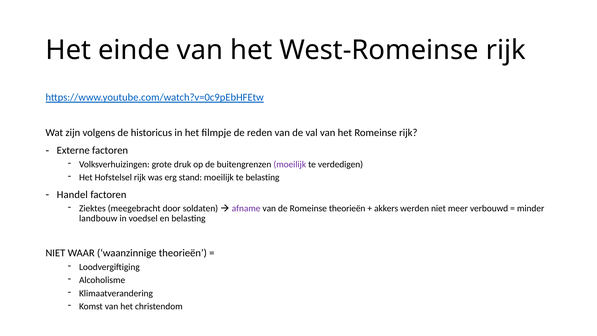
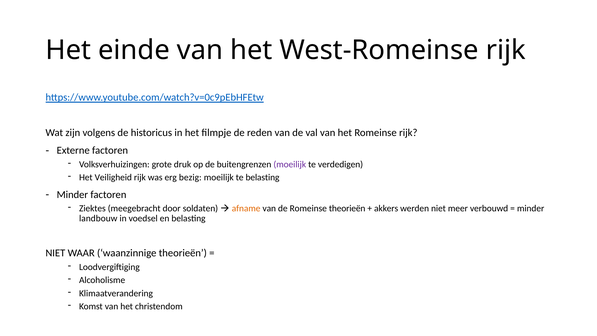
Hofstelsel: Hofstelsel -> Veiligheid
stand: stand -> bezig
Handel at (72, 194): Handel -> Minder
afname colour: purple -> orange
